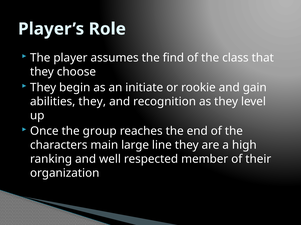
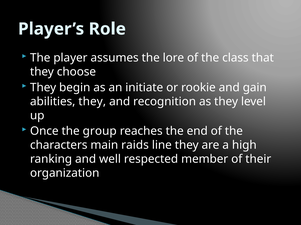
find: find -> lore
large: large -> raids
